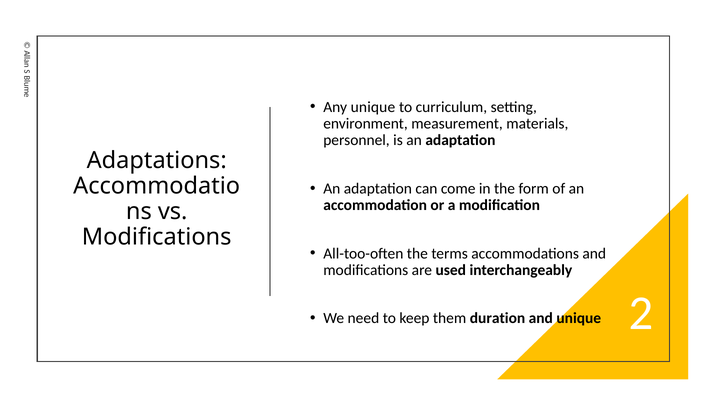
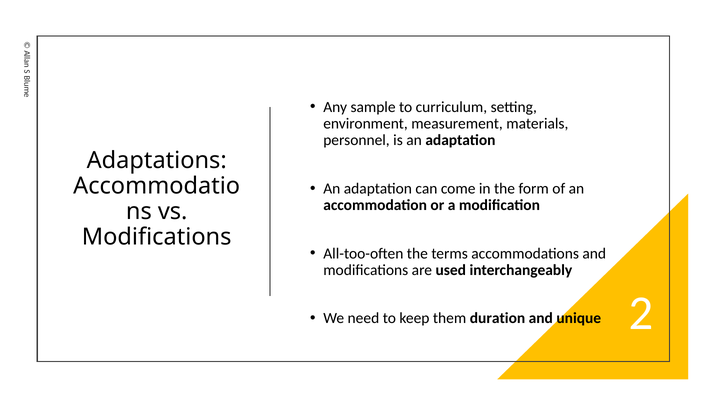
Any unique: unique -> sample
